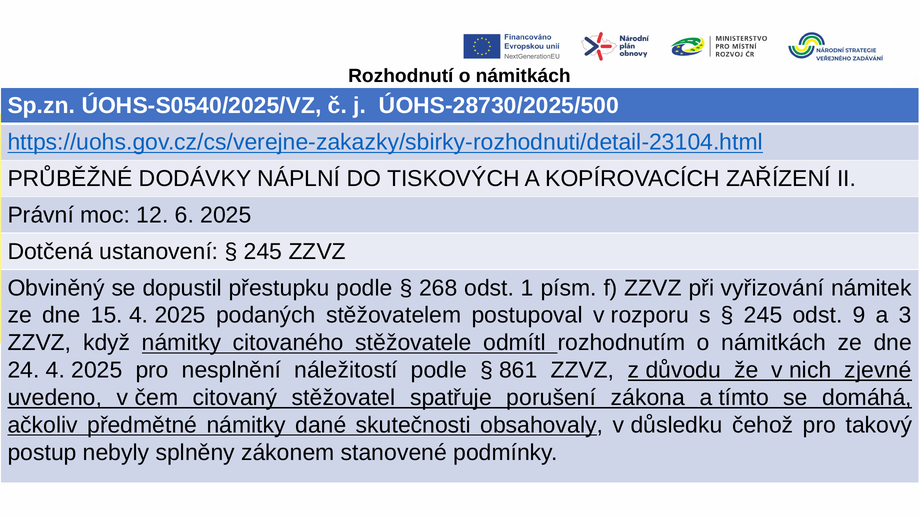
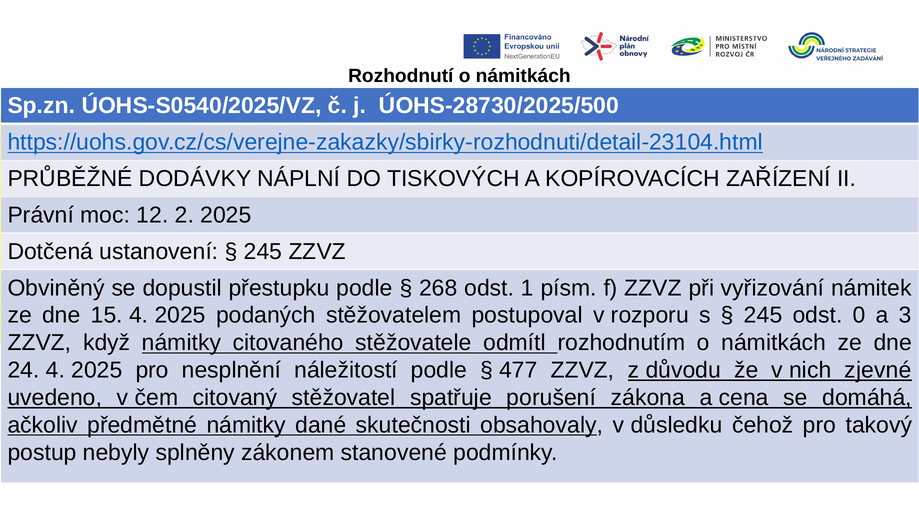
6: 6 -> 2
9: 9 -> 0
861: 861 -> 477
tímto: tímto -> cena
